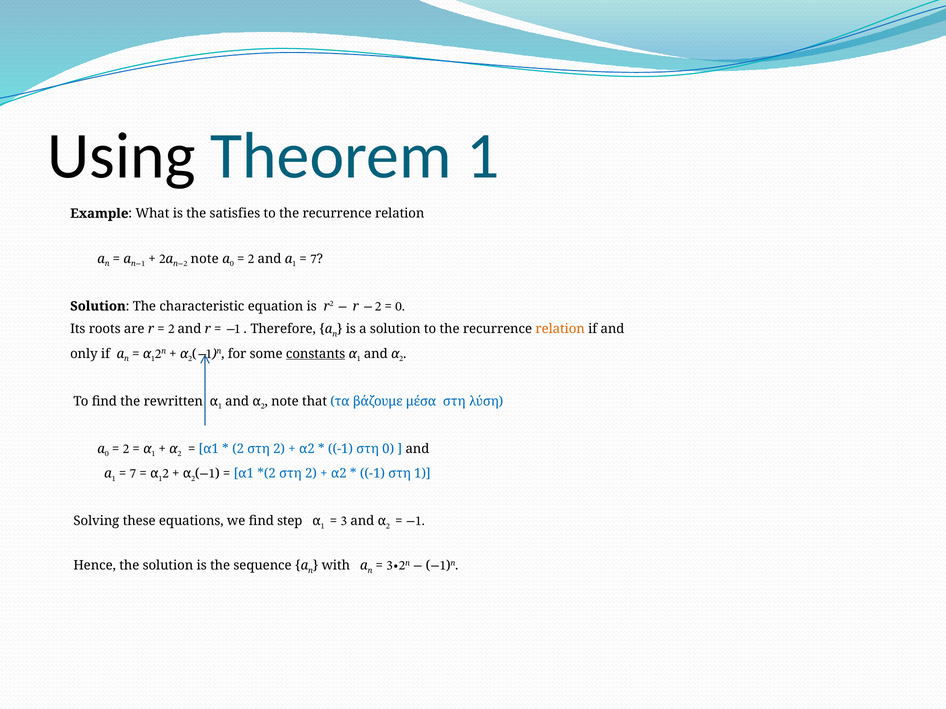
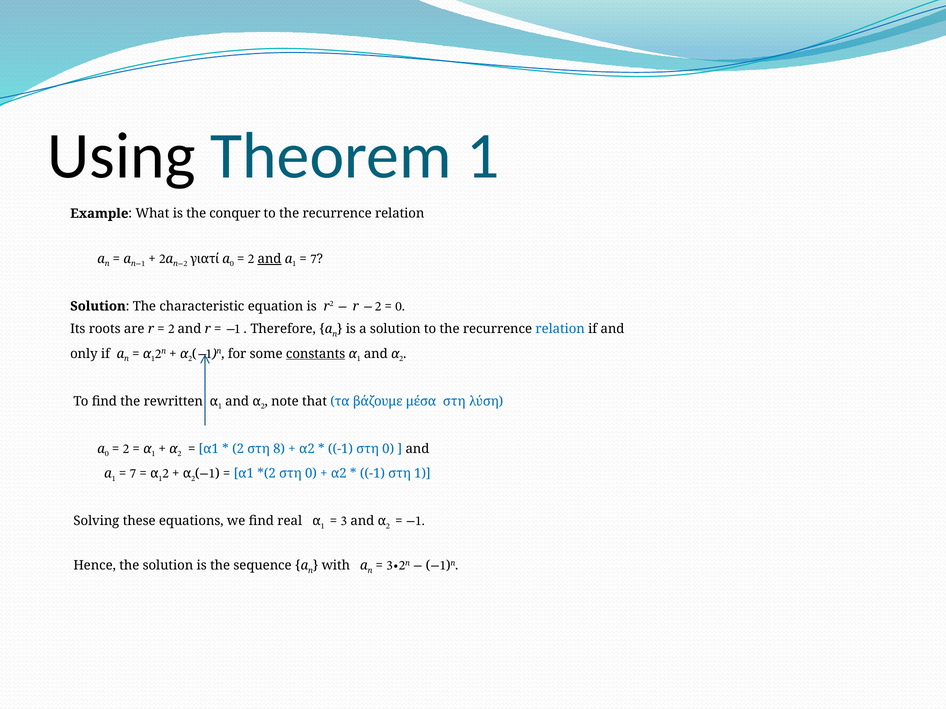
satisfies: satisfies -> conquer
note at (205, 259): note -> γιατί
and at (269, 259) underline: none -> present
relation at (560, 329) colour: orange -> blue
2 στη 2: 2 -> 8
2 at (311, 474): 2 -> 0
step: step -> real
